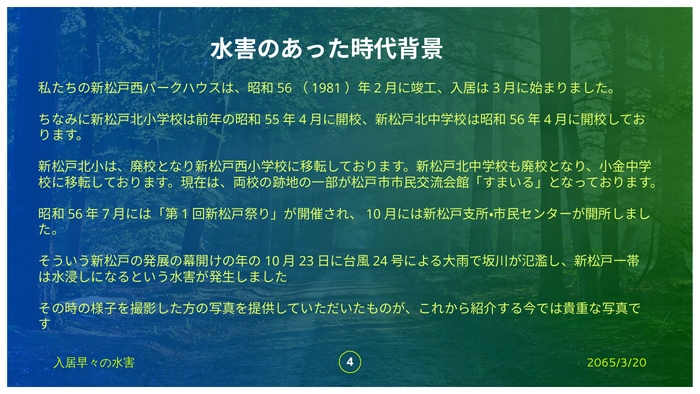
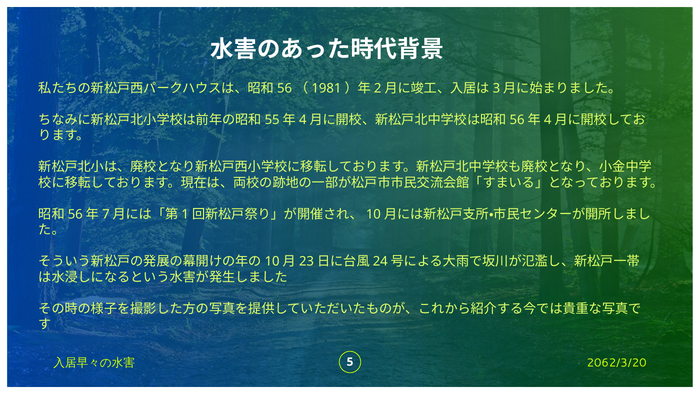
2065/3/20: 2065/3/20 -> 2062/3/20
4: 4 -> 5
